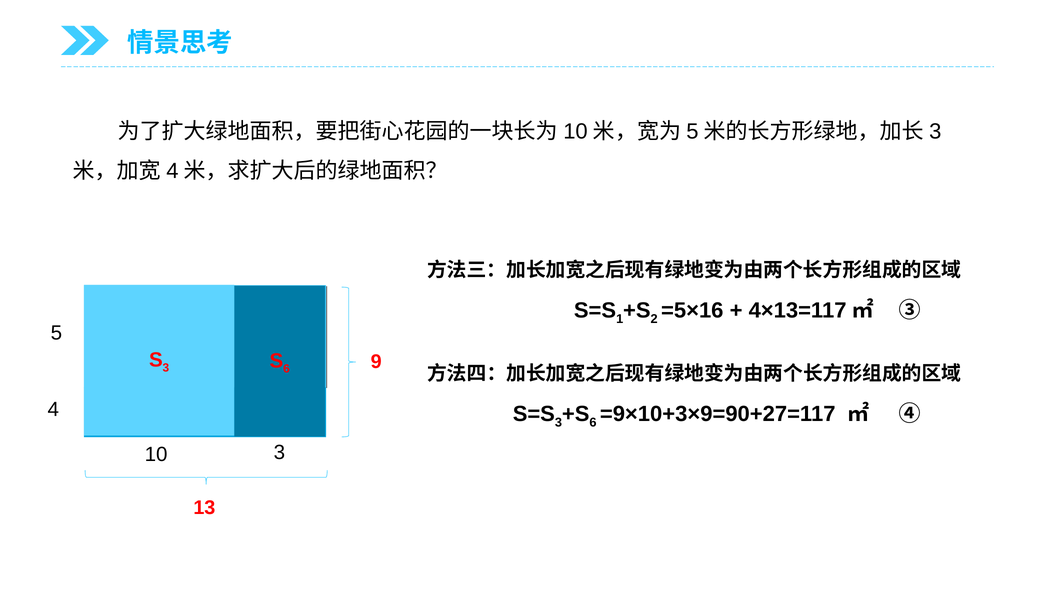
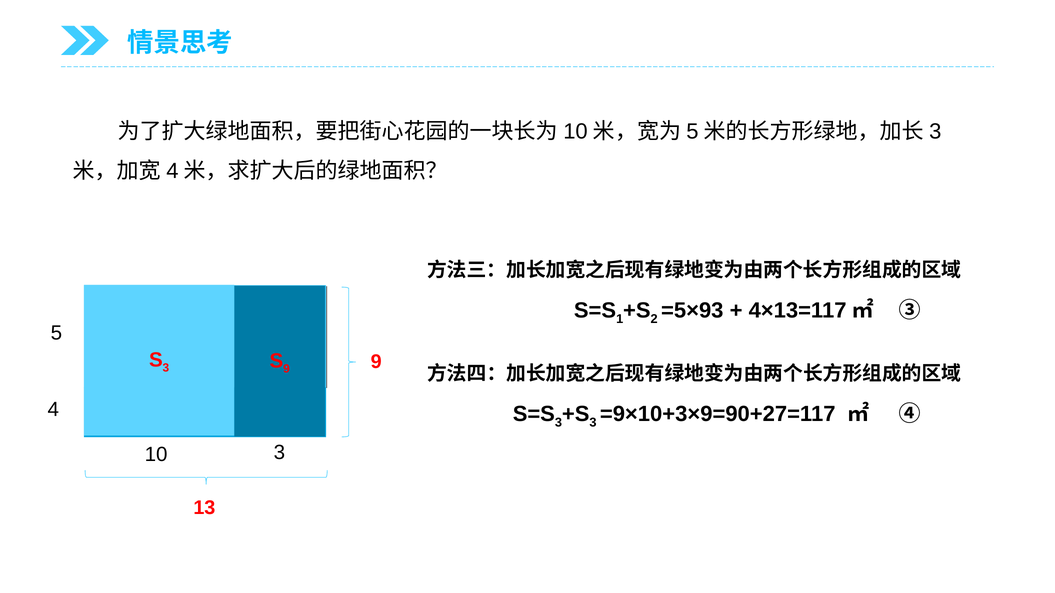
=5×16: =5×16 -> =5×93
6 at (286, 369): 6 -> 9
6 at (593, 423): 6 -> 3
